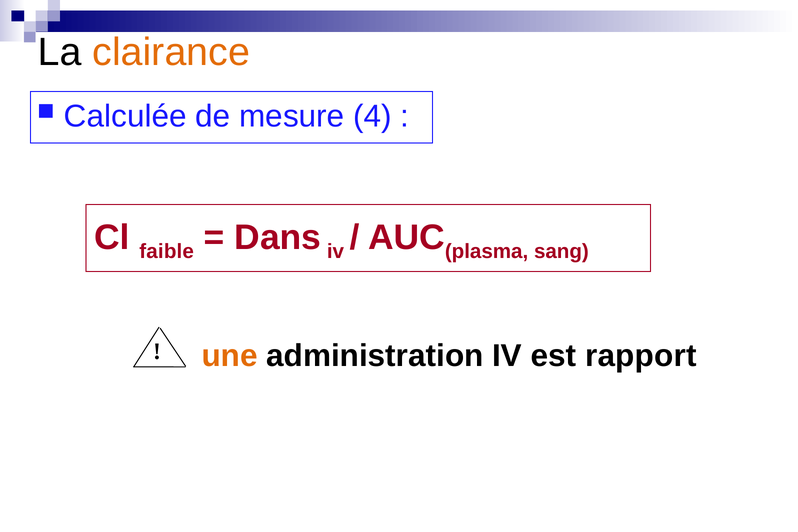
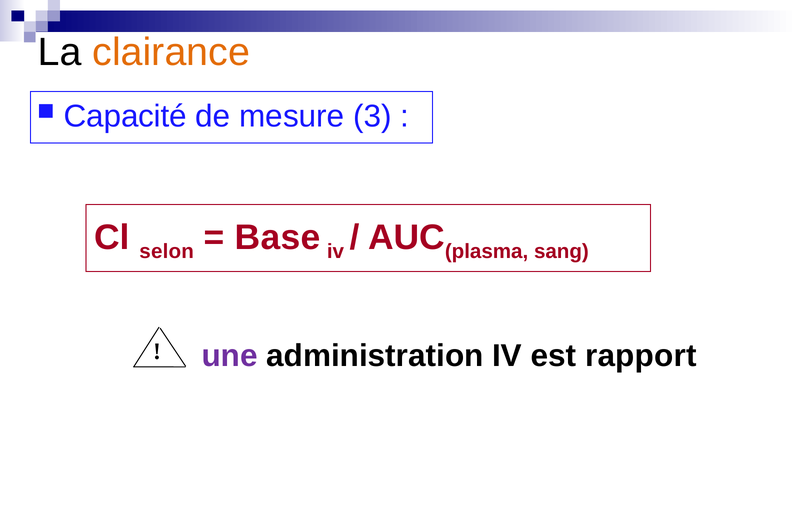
Calculée: Calculée -> Capacité
4: 4 -> 3
faible: faible -> selon
Dans: Dans -> Base
une colour: orange -> purple
